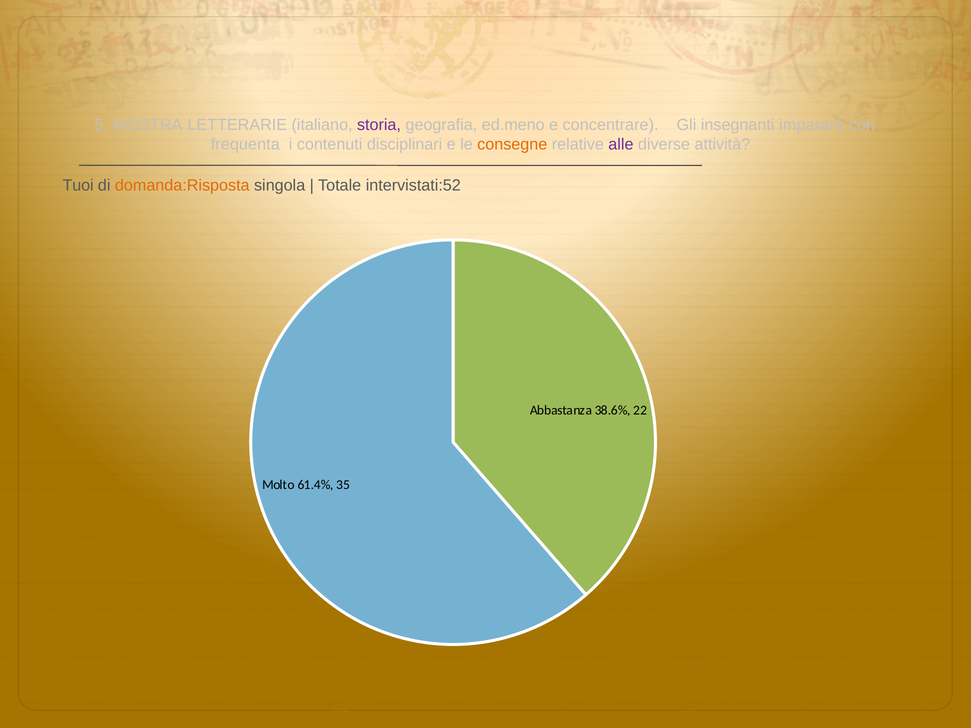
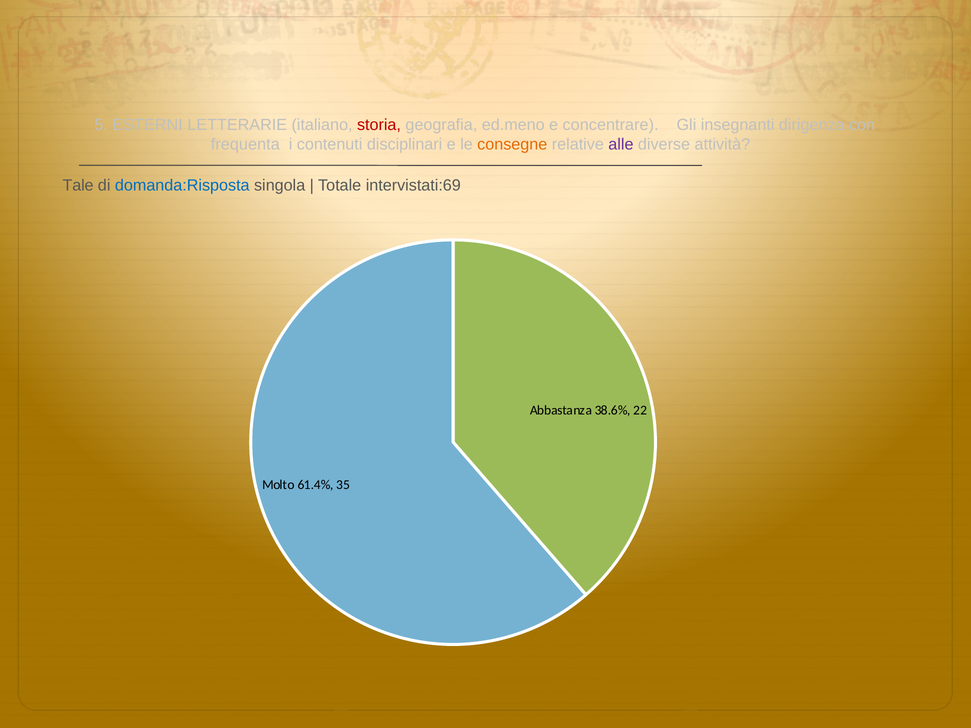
MOSTRA: MOSTRA -> ESTERNI
storia colour: purple -> red
imparare: imparare -> dirigenza
Tuoi: Tuoi -> Tale
domanda:Risposta colour: orange -> blue
intervistati:52: intervistati:52 -> intervistati:69
